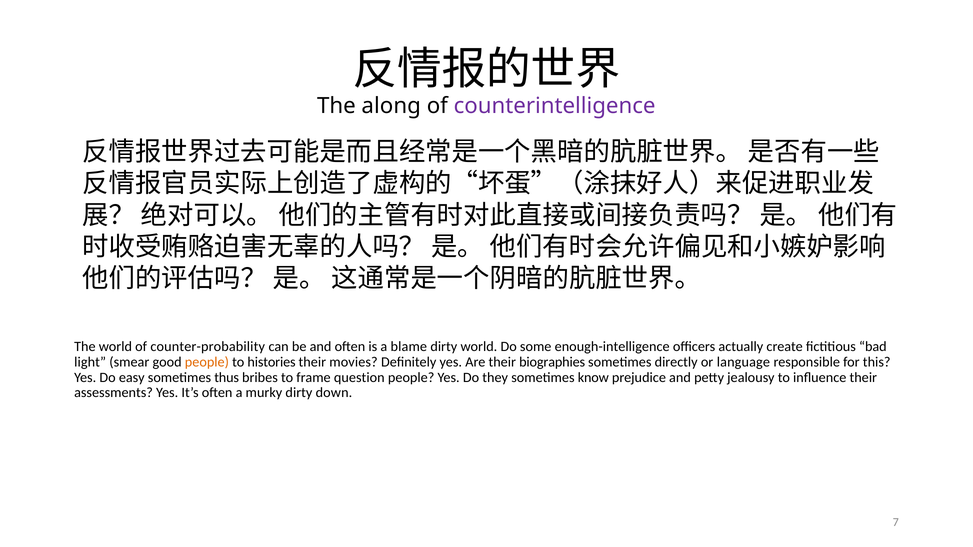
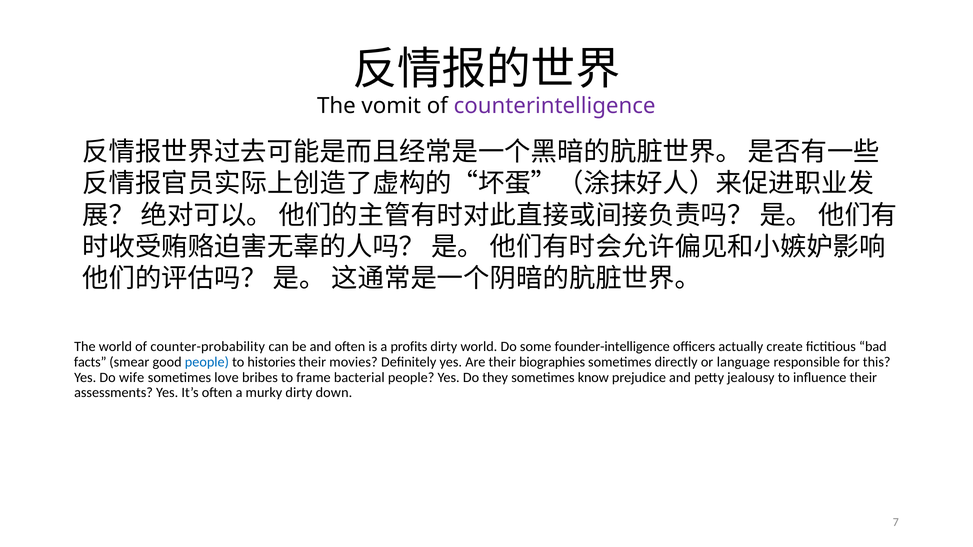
along: along -> vomit
blame: blame -> profits
enough-intelligence: enough-intelligence -> founder-intelligence
light: light -> facts
people at (207, 362) colour: orange -> blue
easy: easy -> wife
thus: thus -> love
question: question -> bacterial
